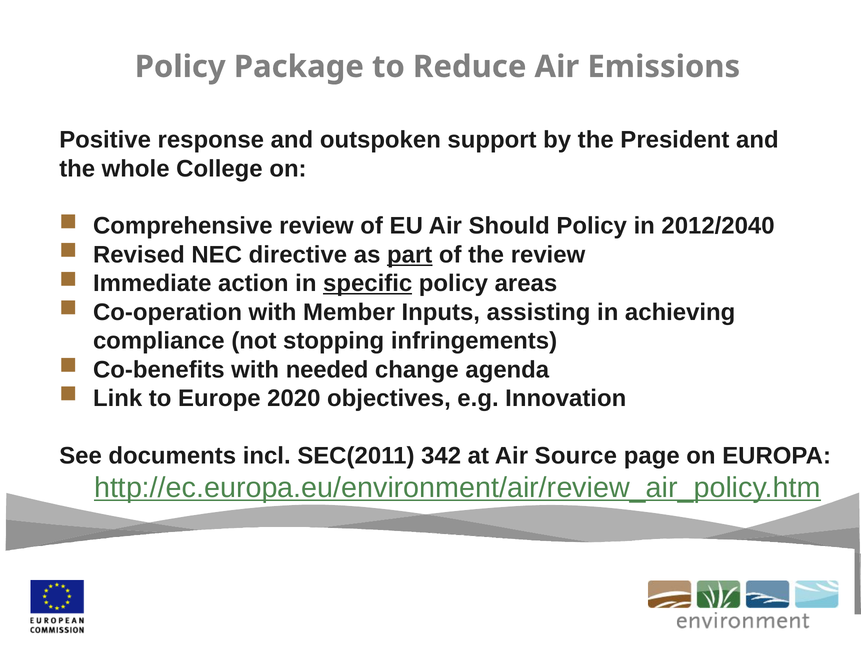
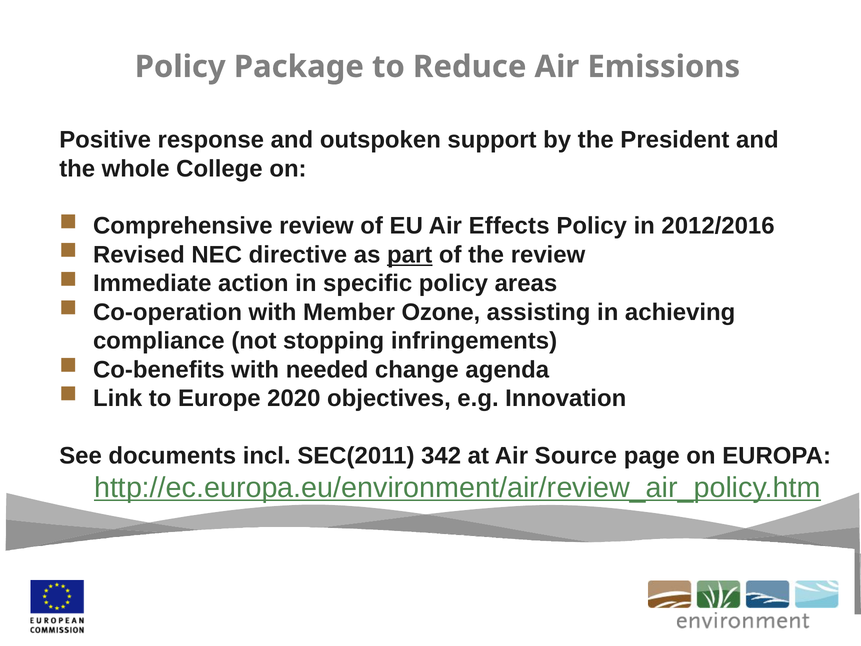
Should: Should -> Effects
2012/2040: 2012/2040 -> 2012/2016
specific underline: present -> none
Inputs: Inputs -> Ozone
